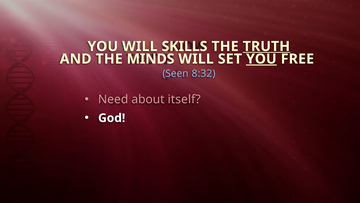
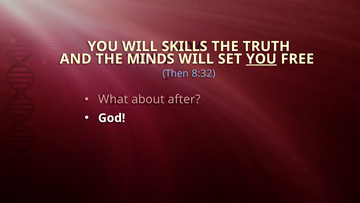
TRUTH underline: present -> none
Seen: Seen -> Then
Need: Need -> What
itself: itself -> after
